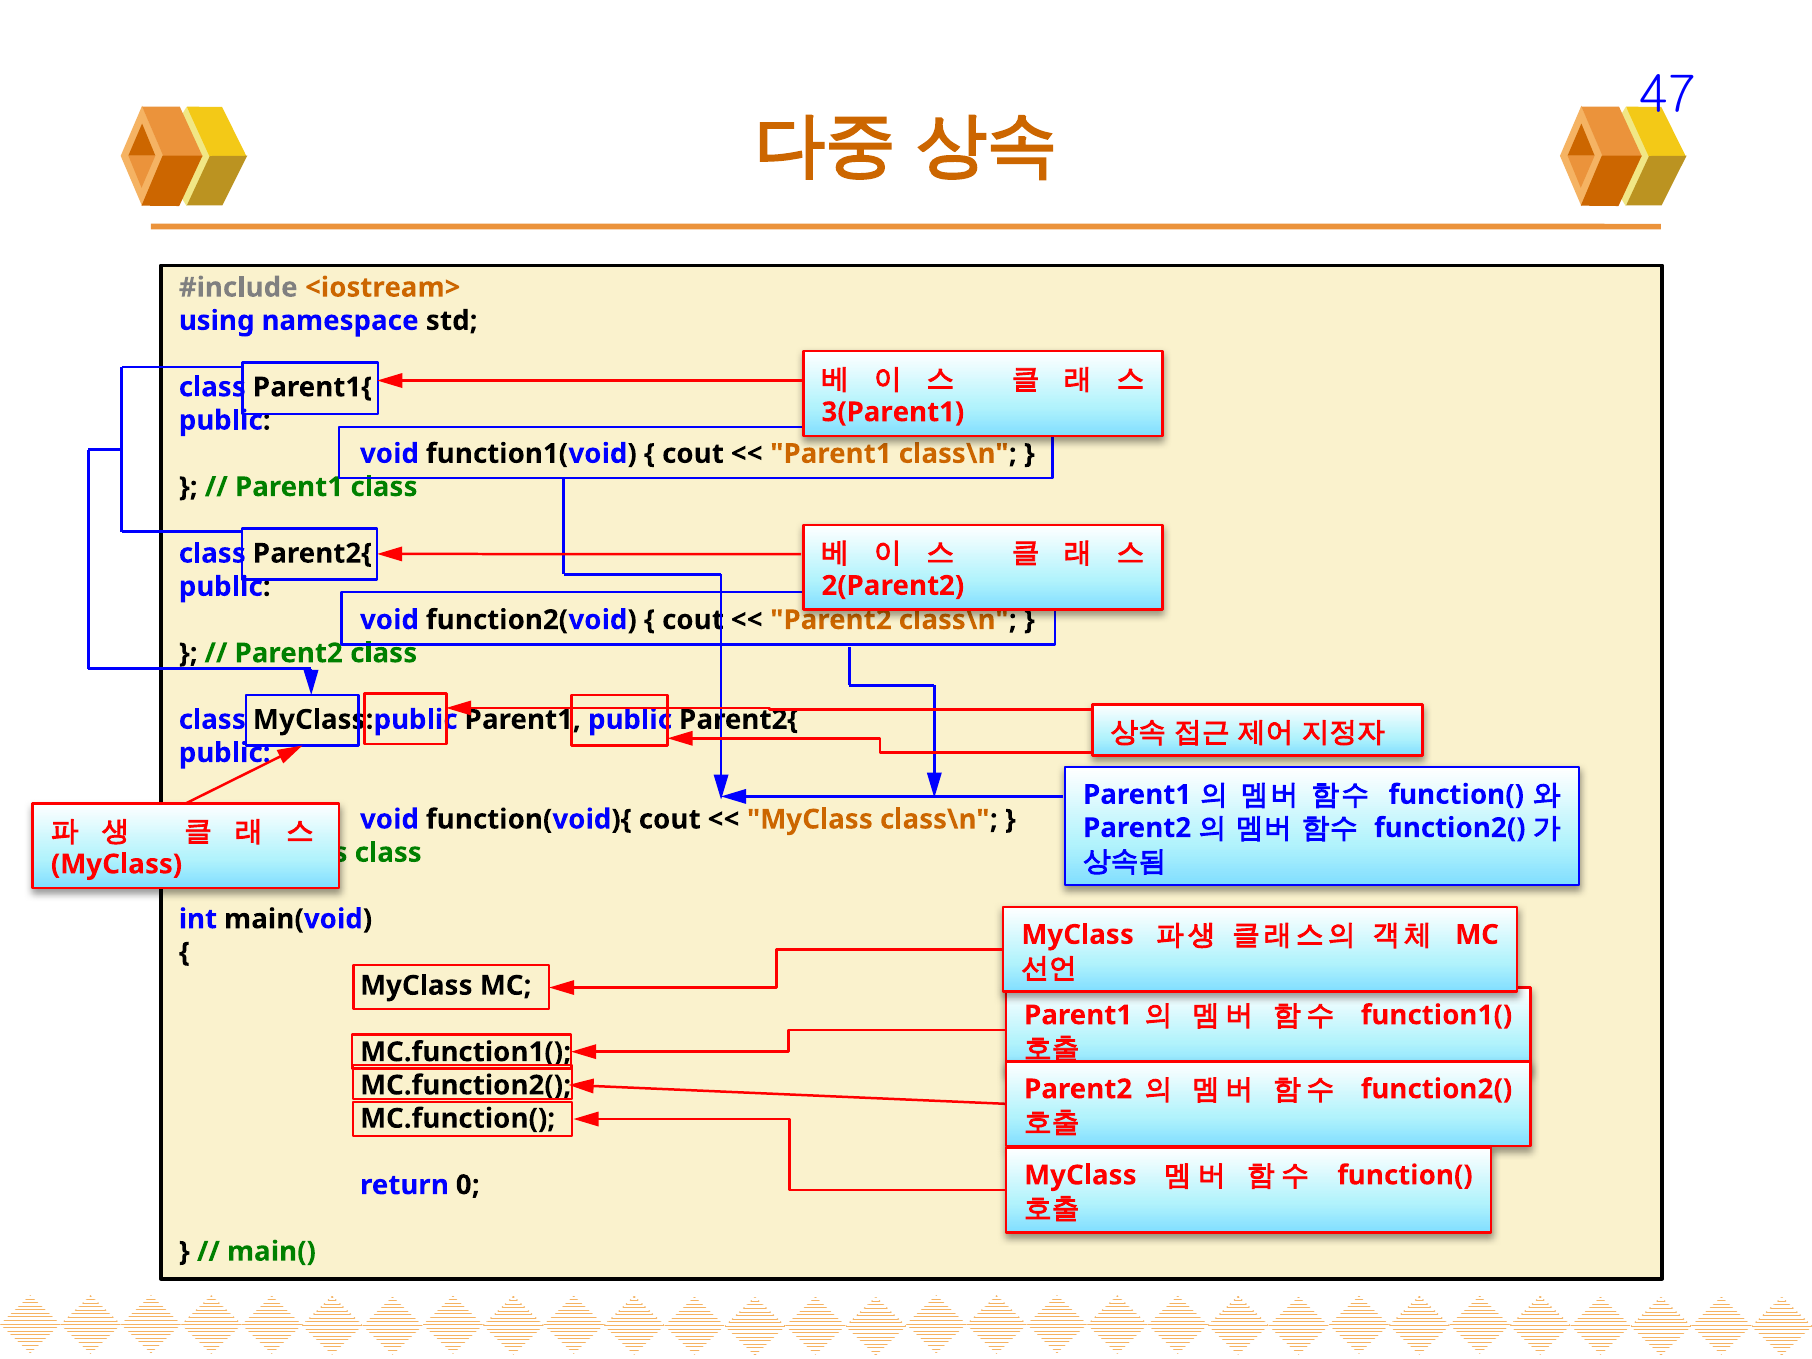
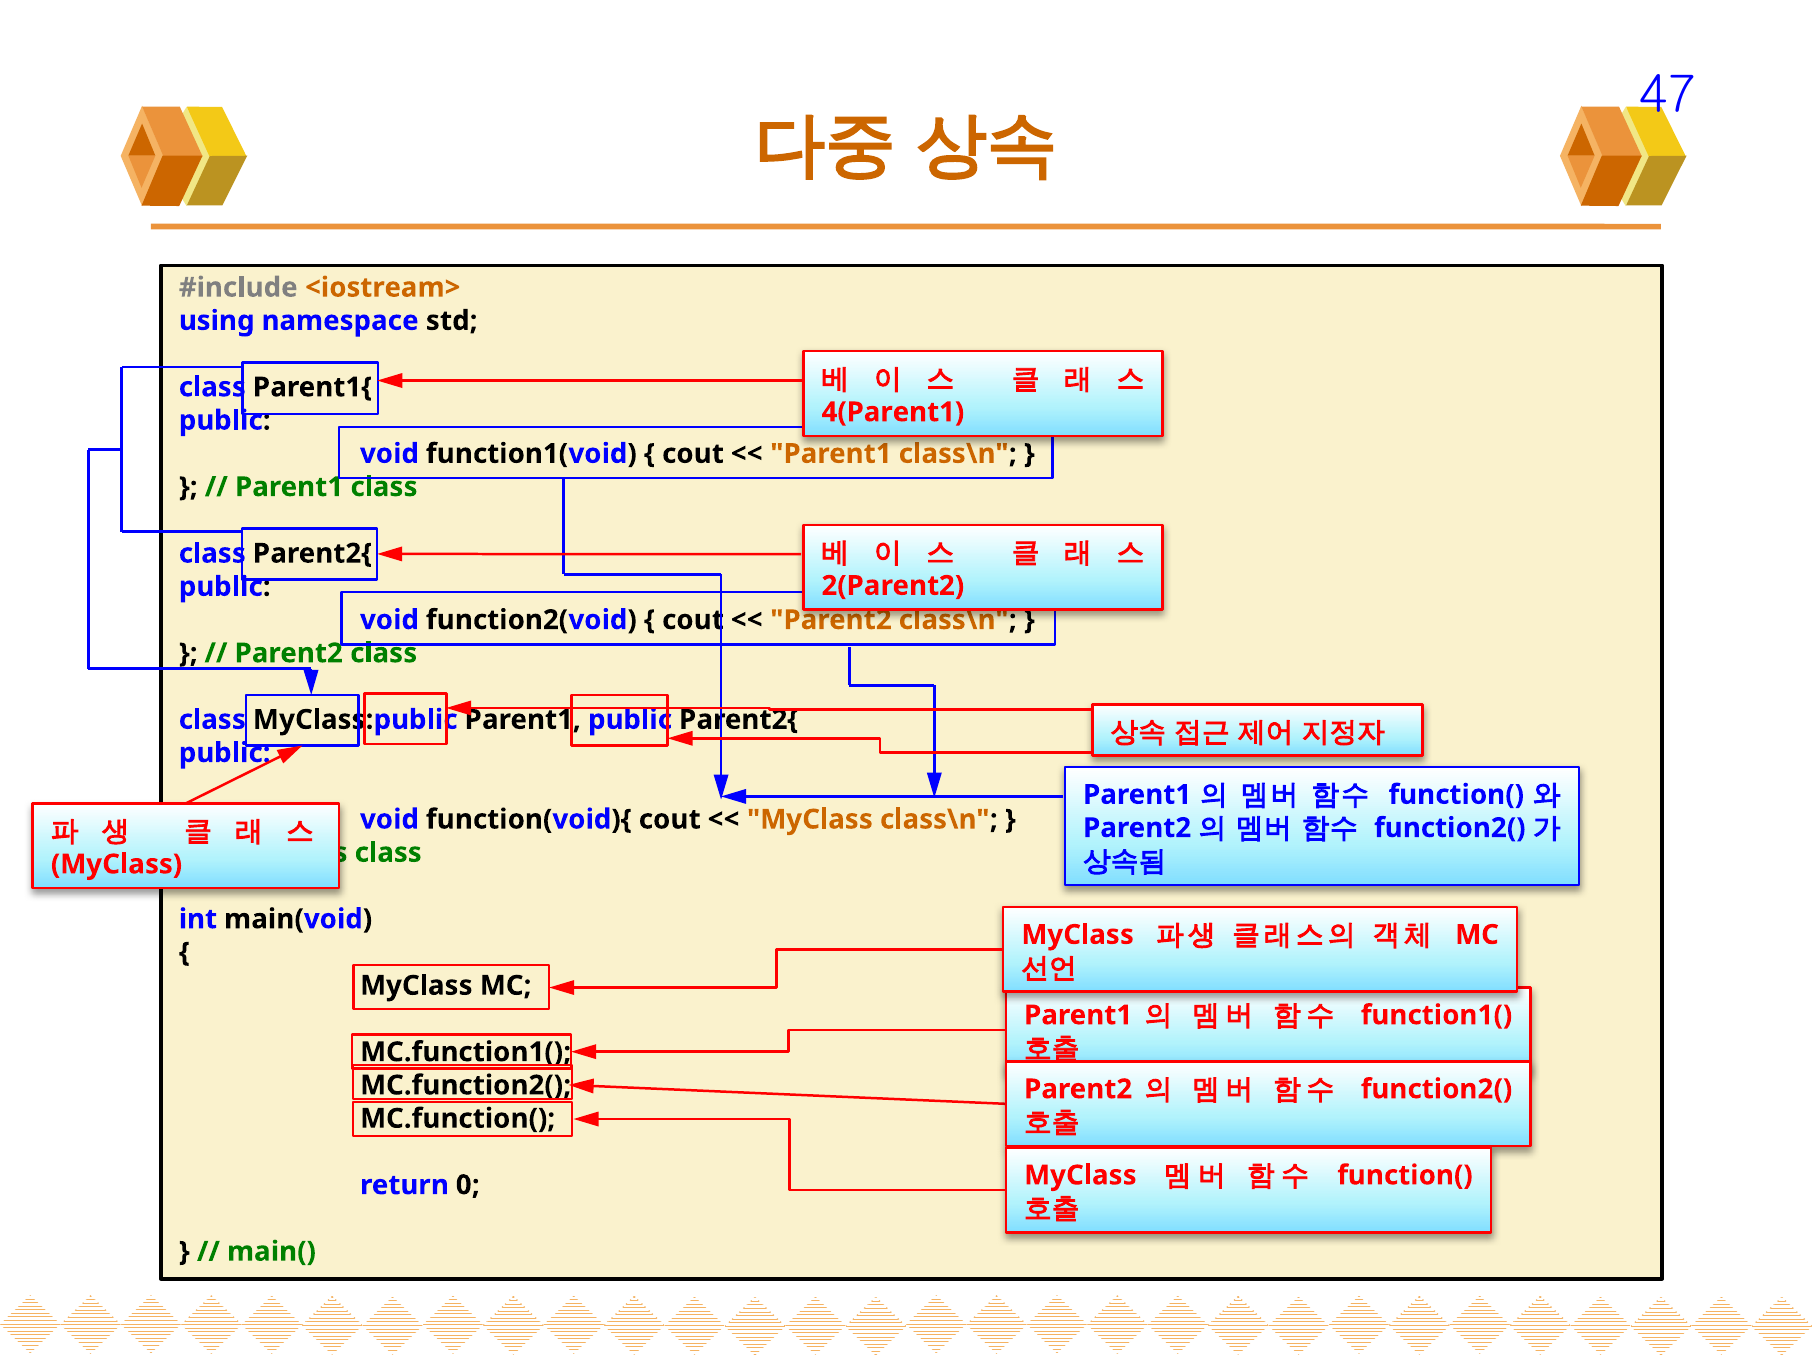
3(Parent1: 3(Parent1 -> 4(Parent1
